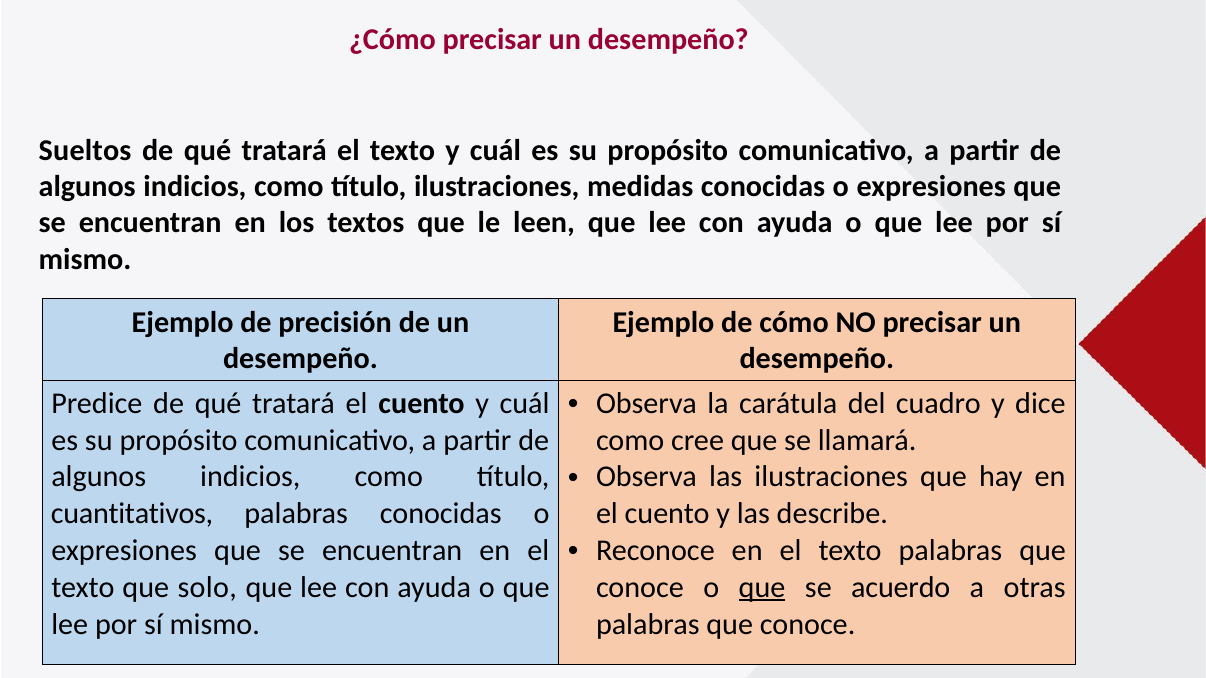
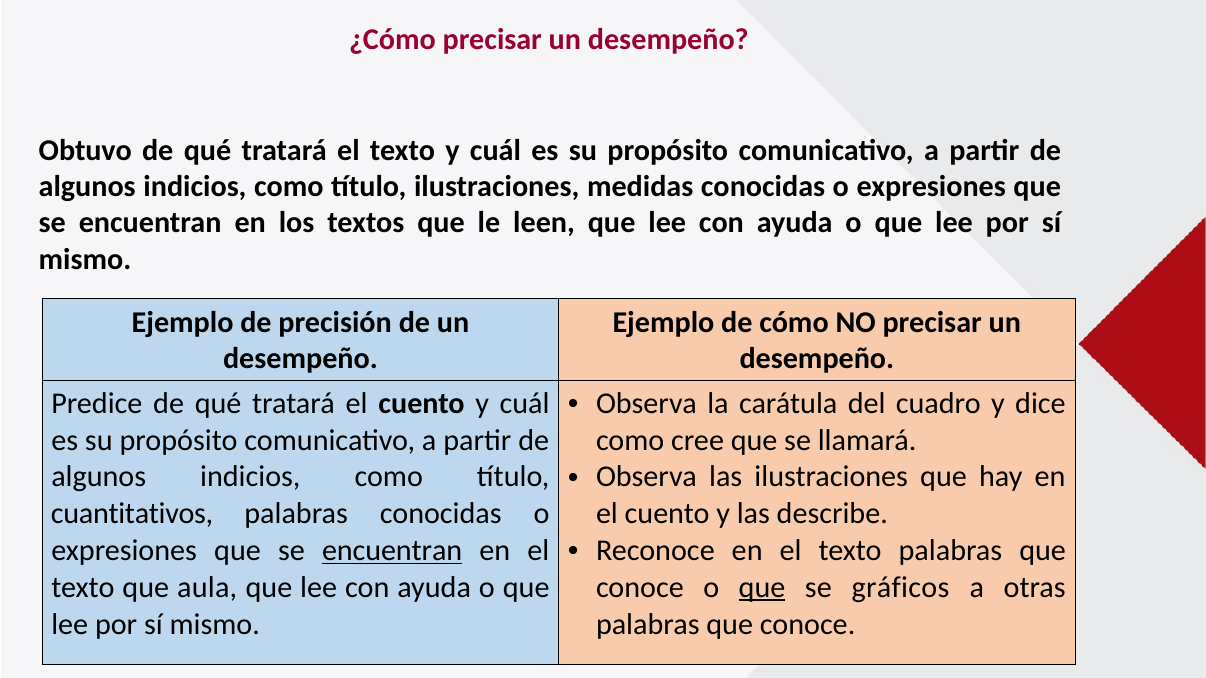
Sueltos: Sueltos -> Obtuvo
encuentran at (392, 551) underline: none -> present
solo: solo -> aula
acuerdo: acuerdo -> gráficos
